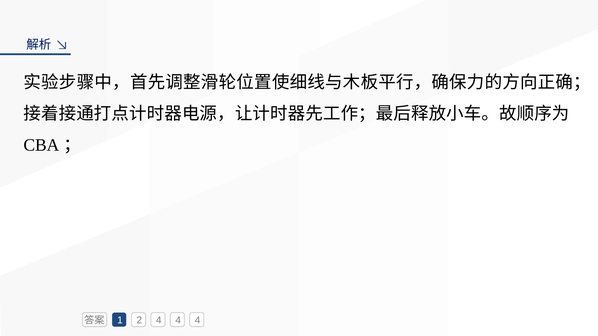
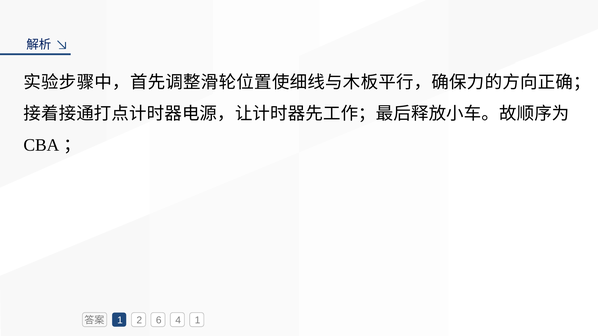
2 4: 4 -> 6
4 at (198, 321): 4 -> 1
